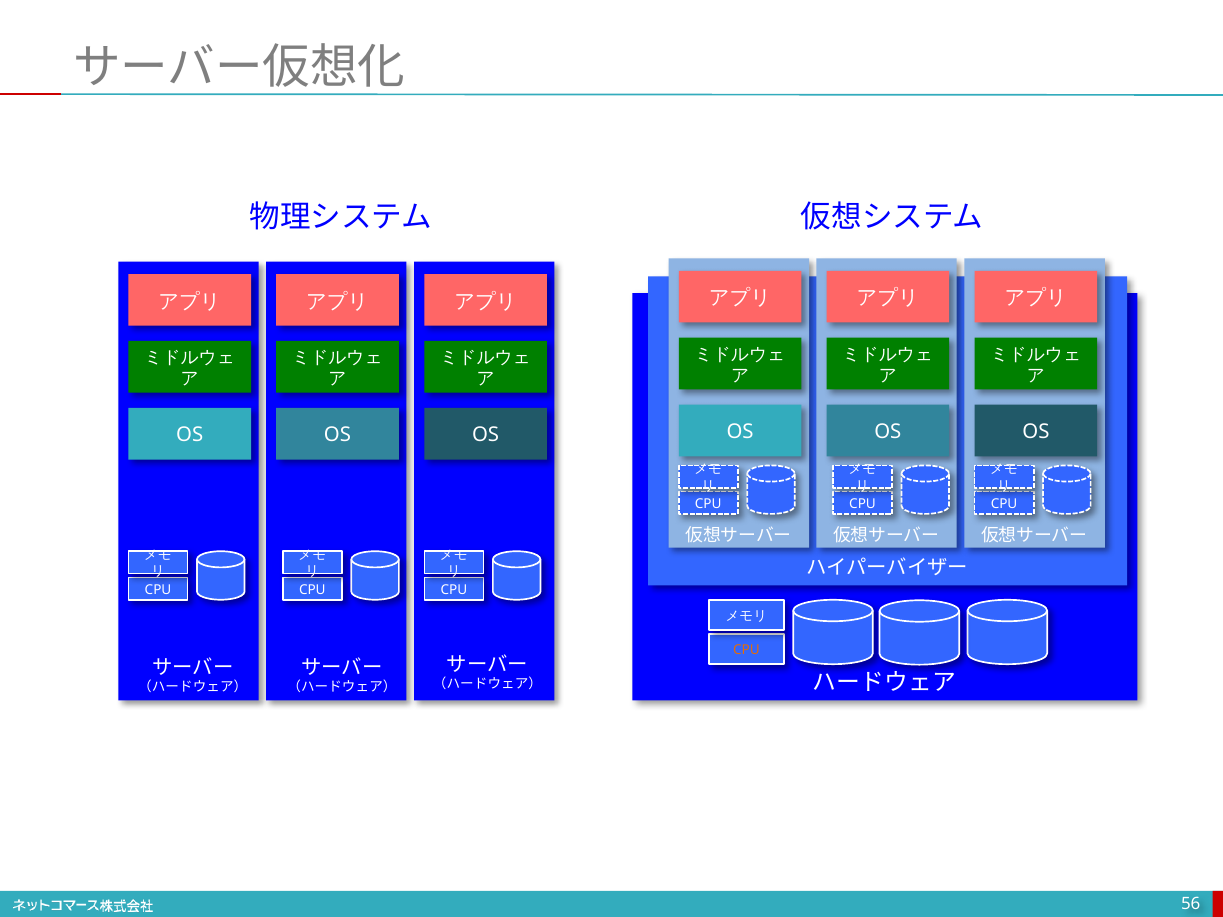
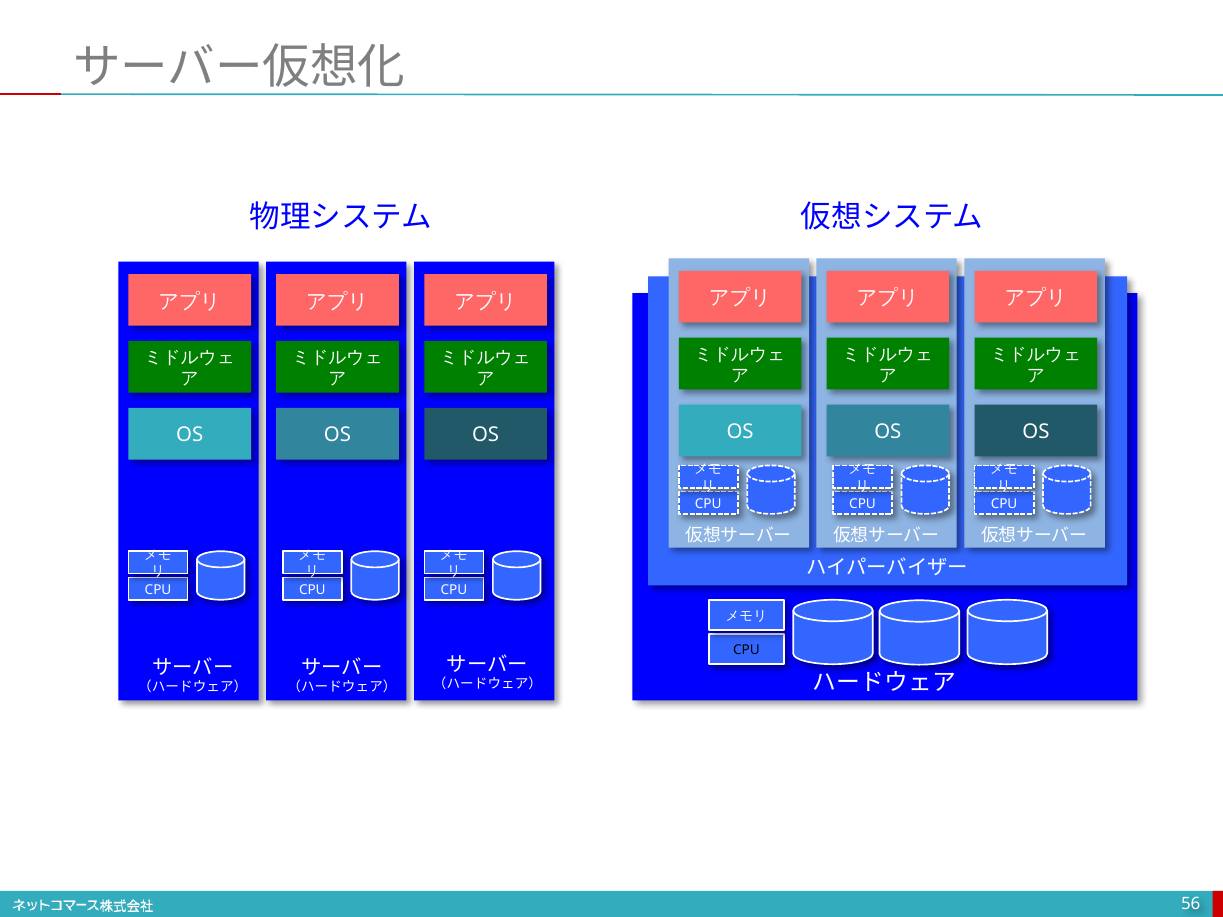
CPU at (746, 650) colour: orange -> black
